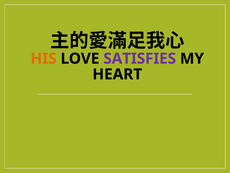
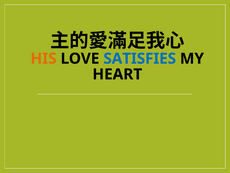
SATISFIES colour: purple -> blue
